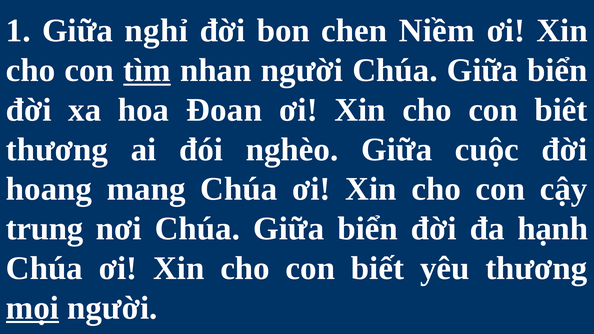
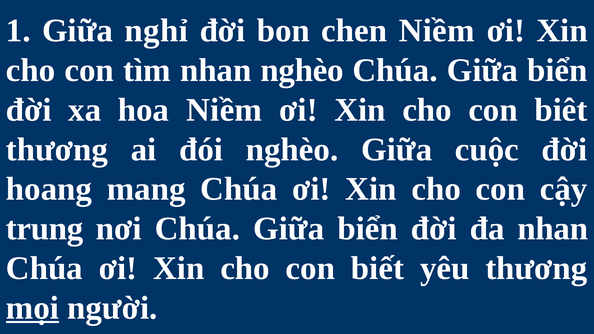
tìm underline: present -> none
nhan người: người -> nghèo
hoa Đoan: Đoan -> Niềm
đa hạnh: hạnh -> nhan
